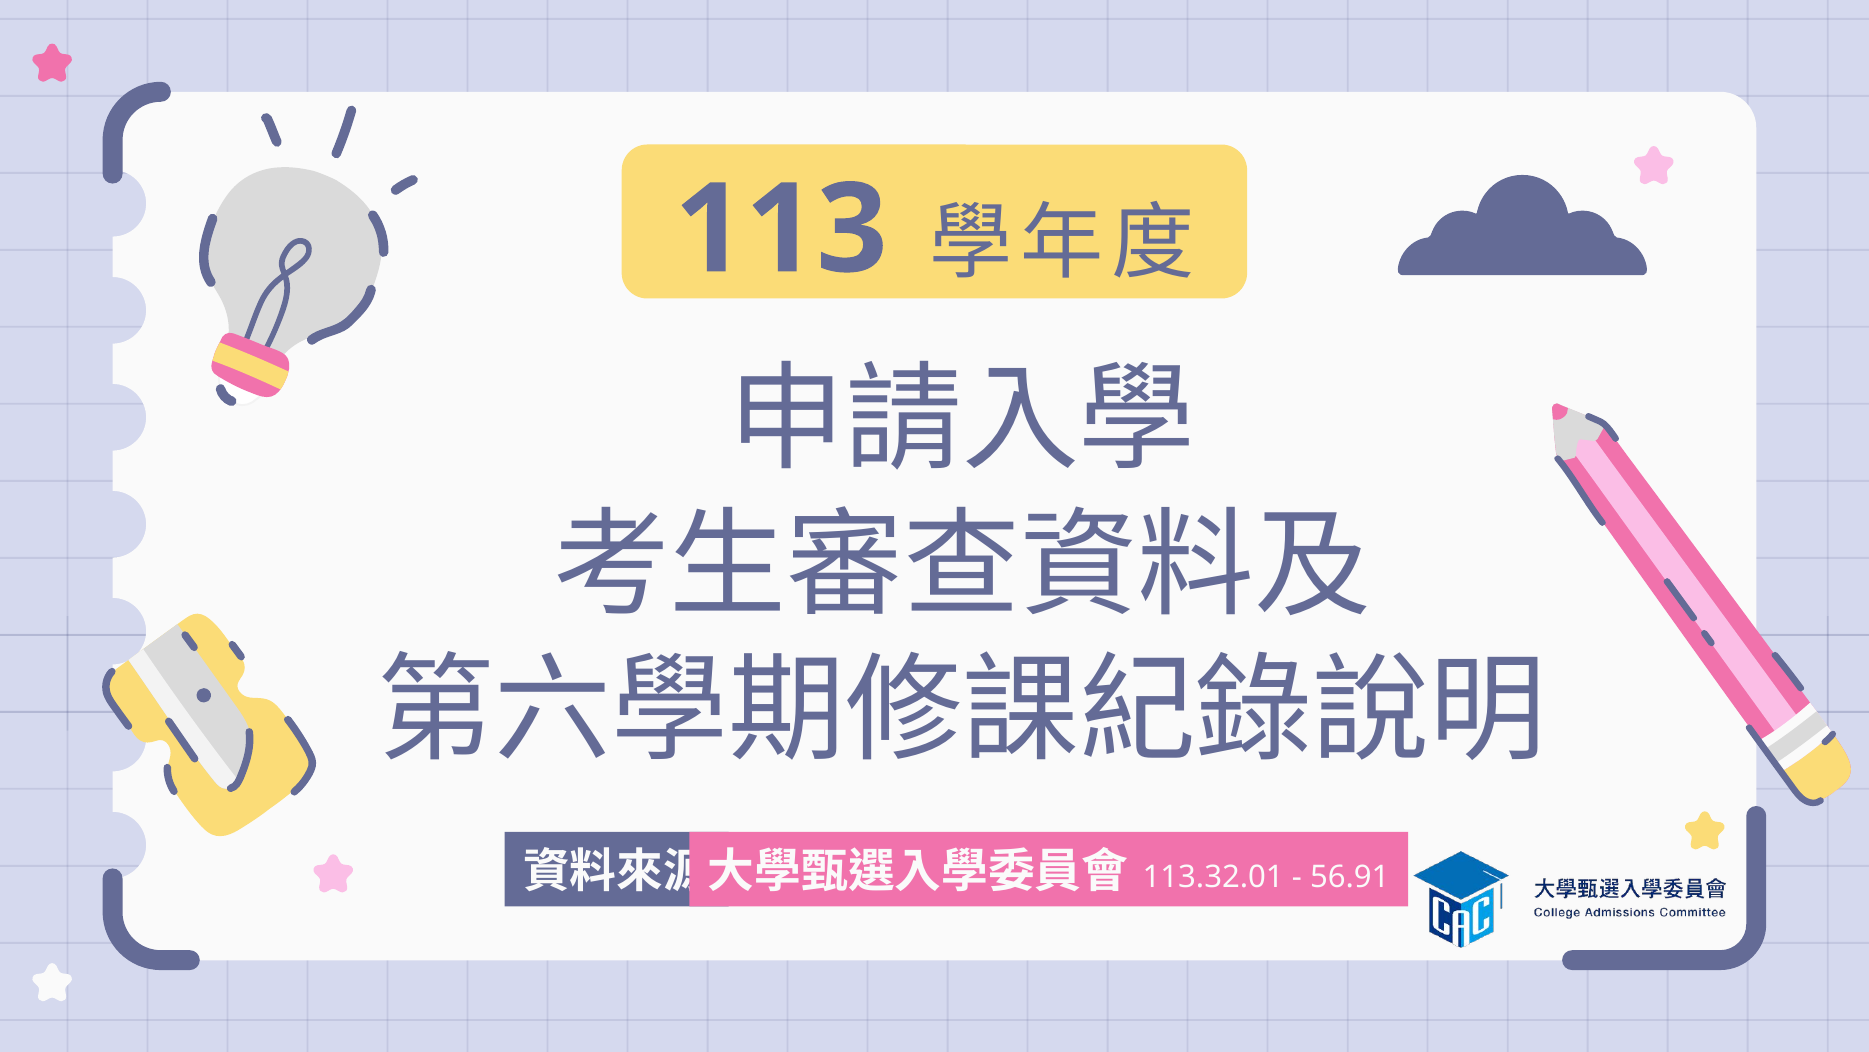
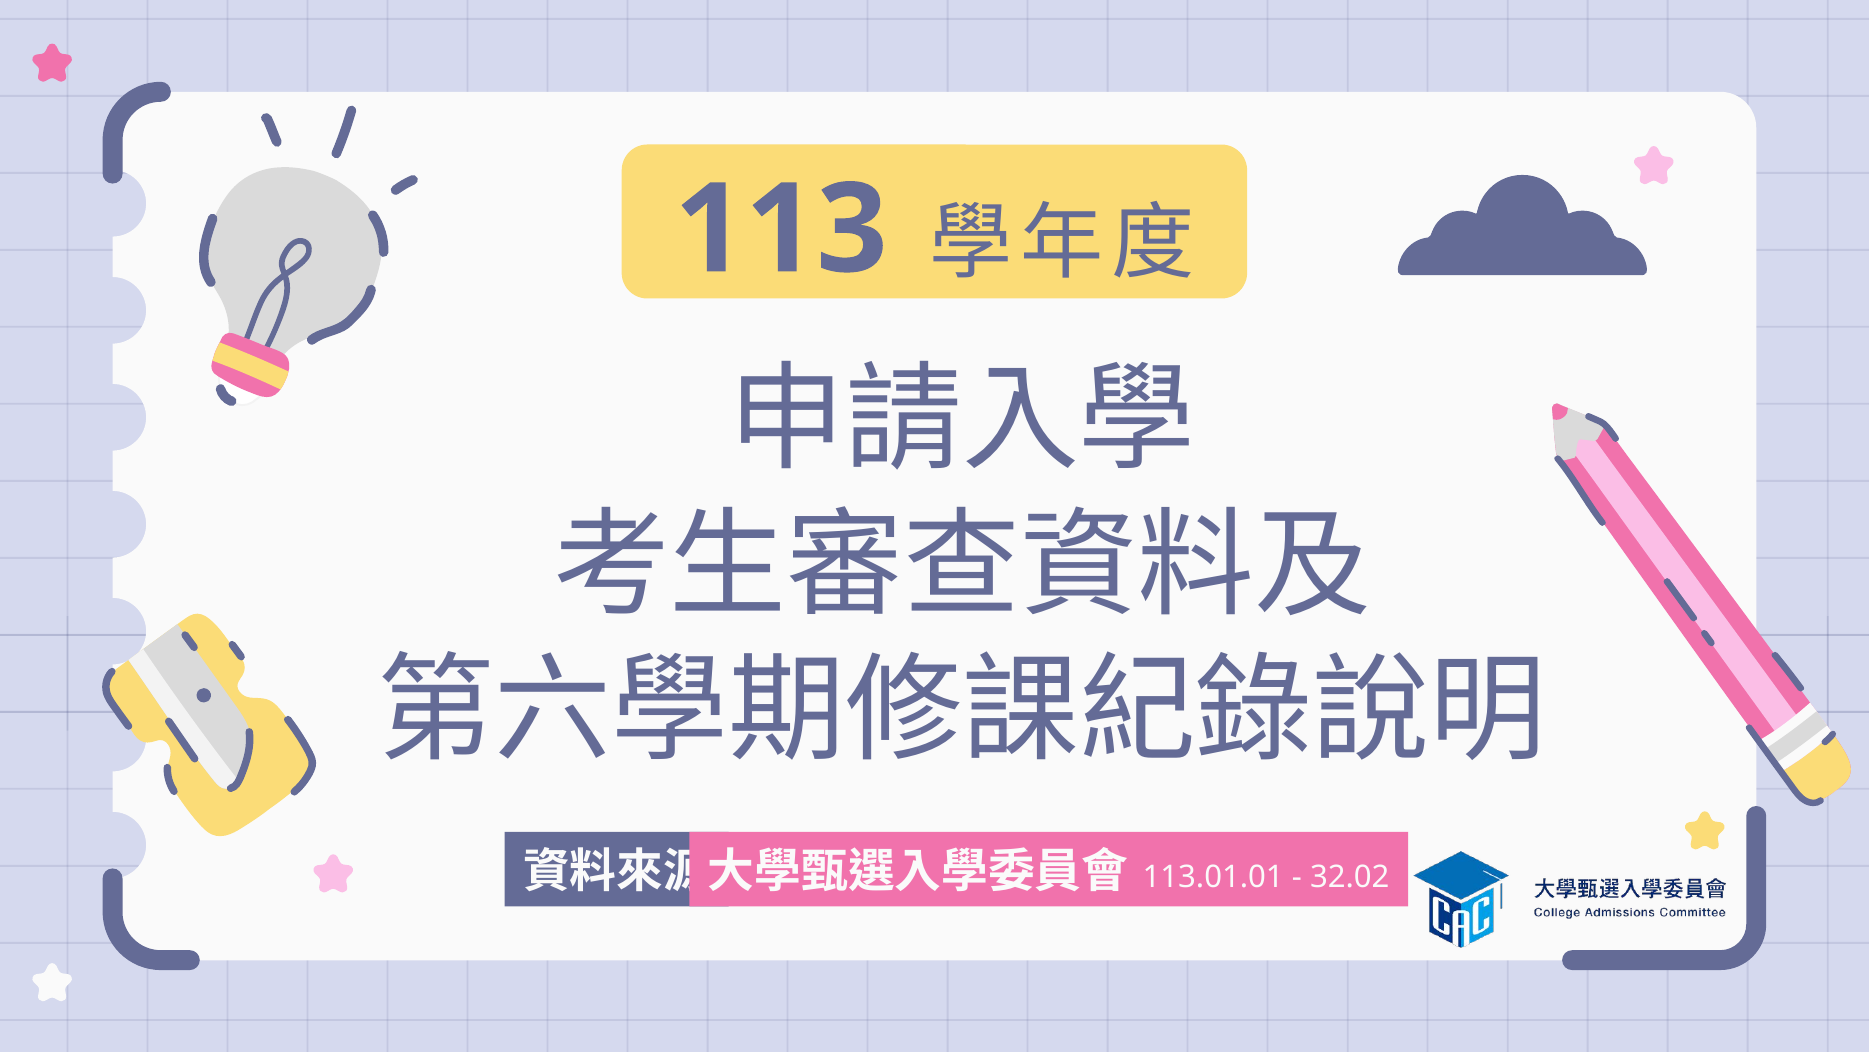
113.32.01: 113.32.01 -> 113.01.01
56.91: 56.91 -> 32.02
